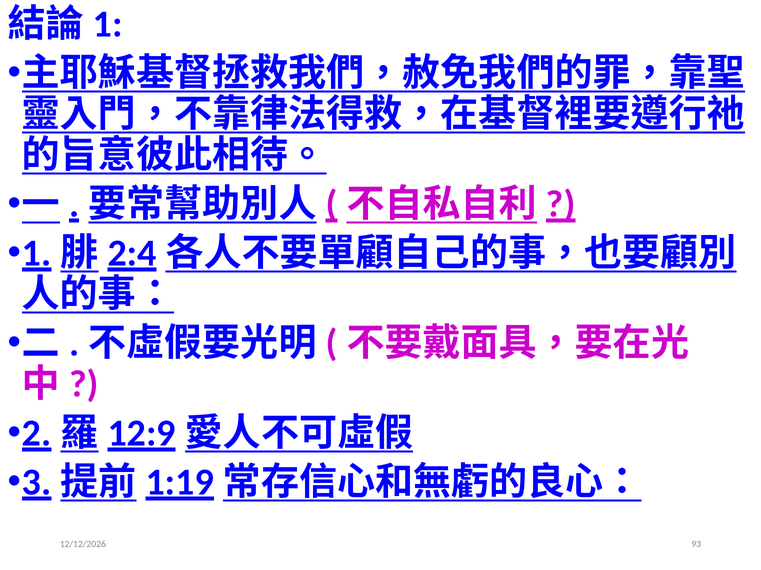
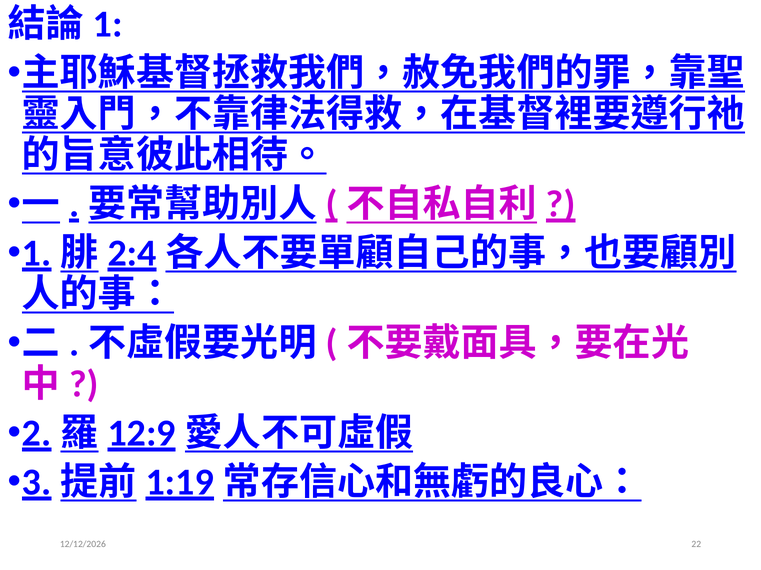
93: 93 -> 22
